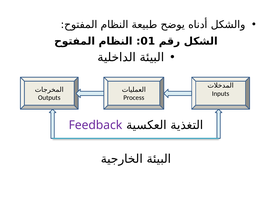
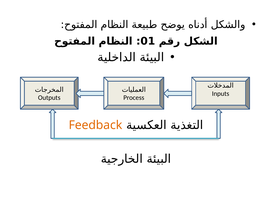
Feedback colour: purple -> orange
